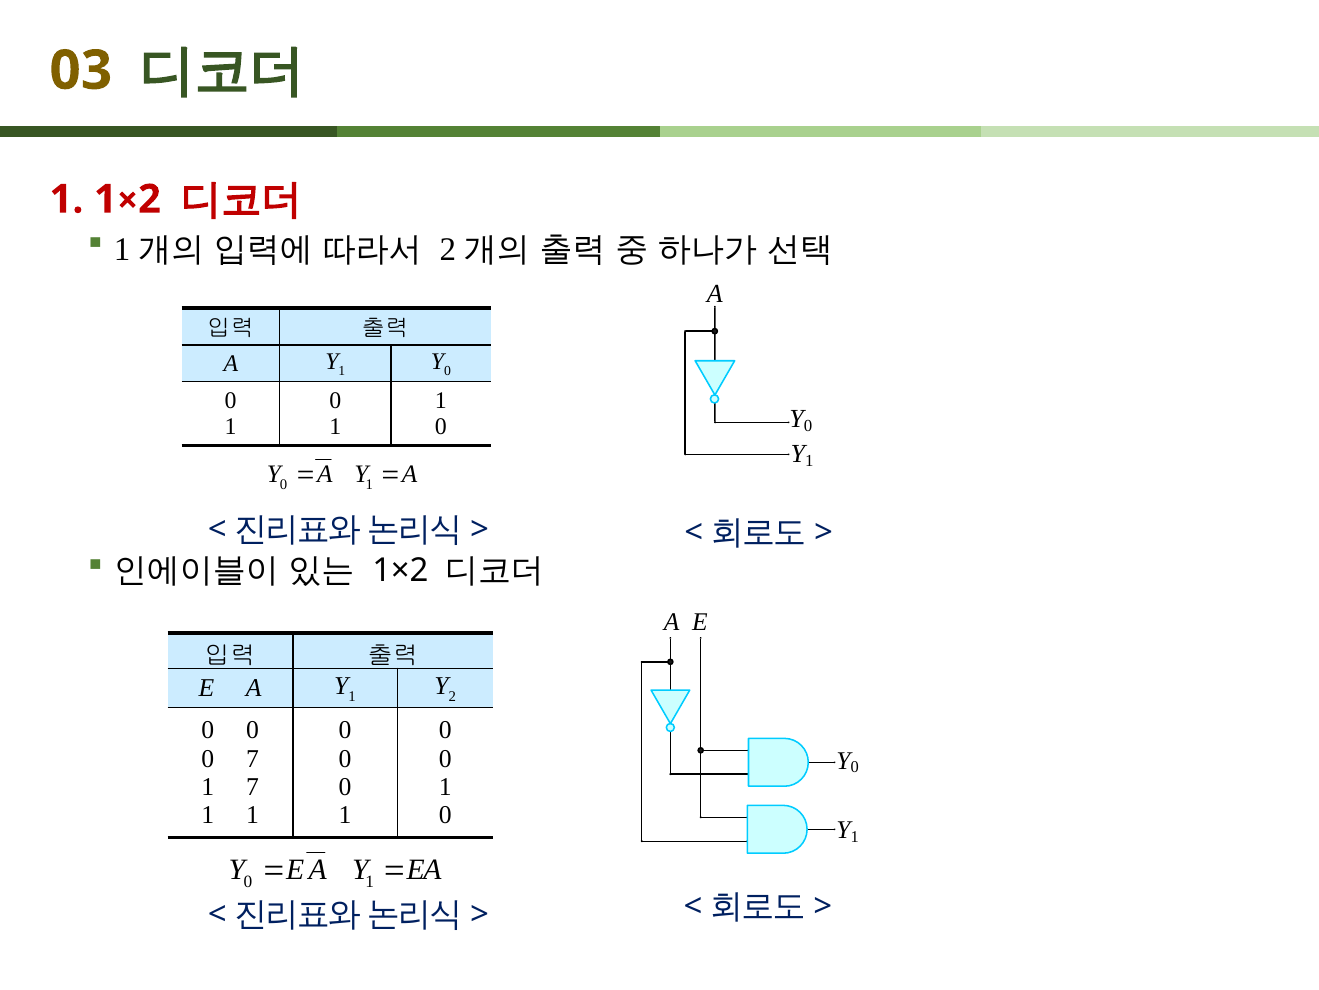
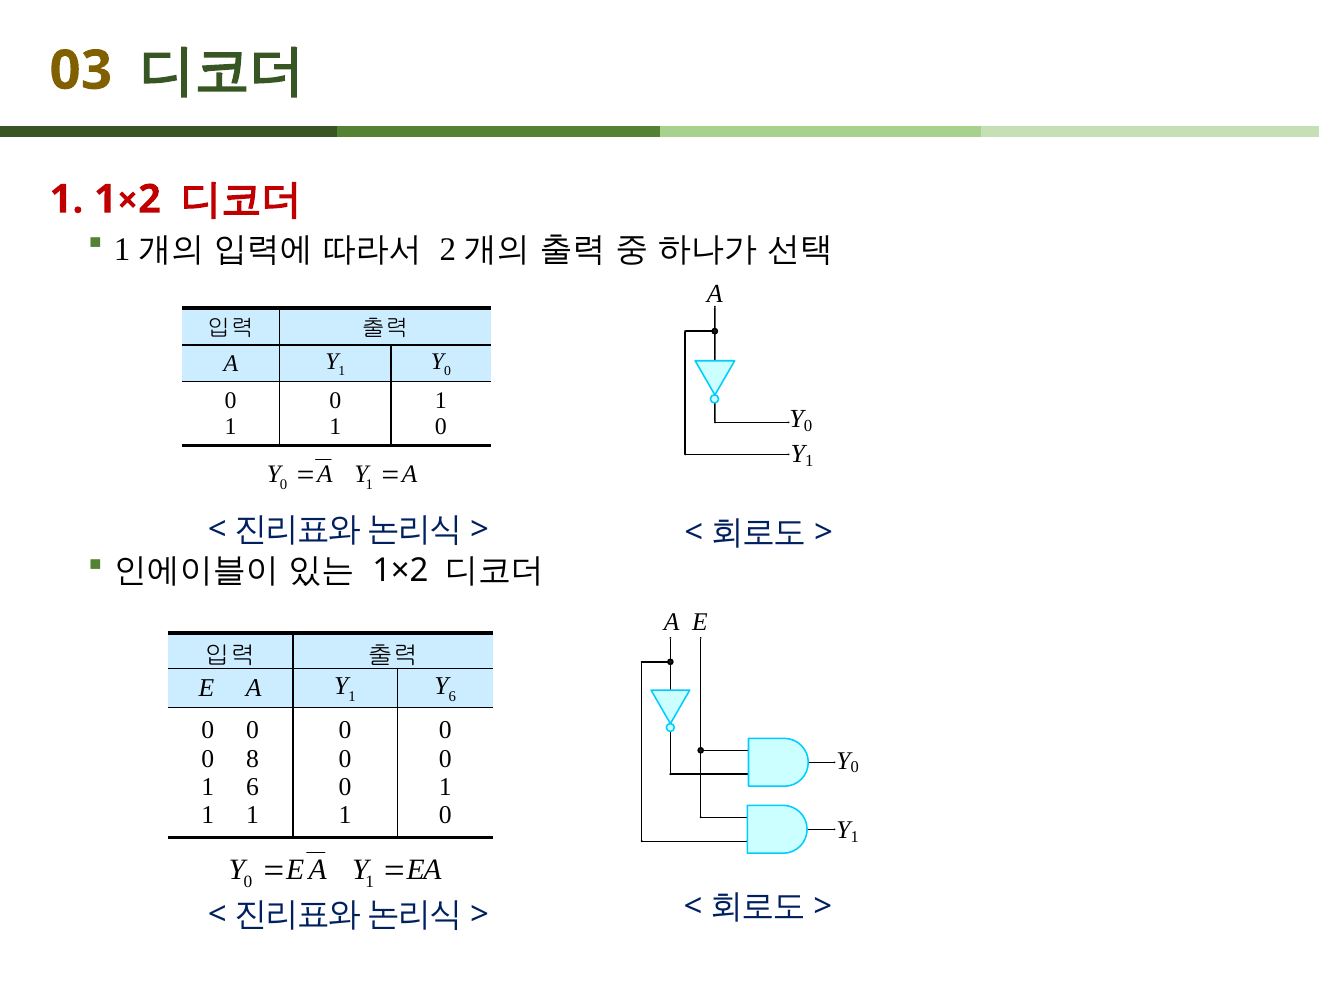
2 at (452, 696): 2 -> 6
0 7: 7 -> 8
1 7: 7 -> 6
